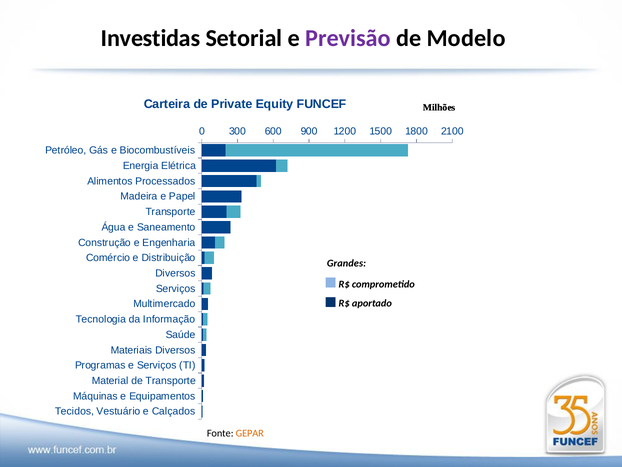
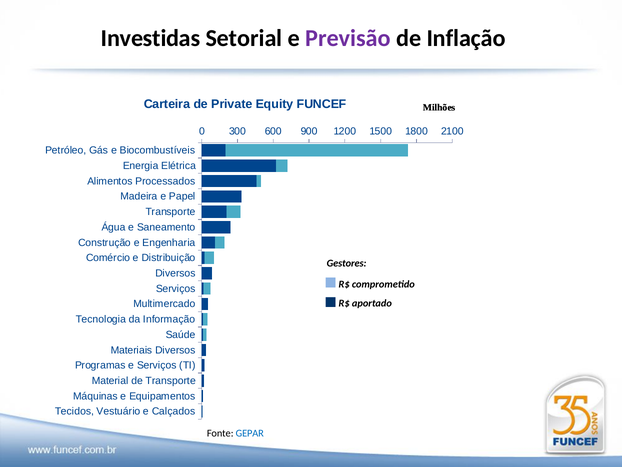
Modelo: Modelo -> Inflação
Grandes: Grandes -> Gestores
GEPAR colour: orange -> blue
